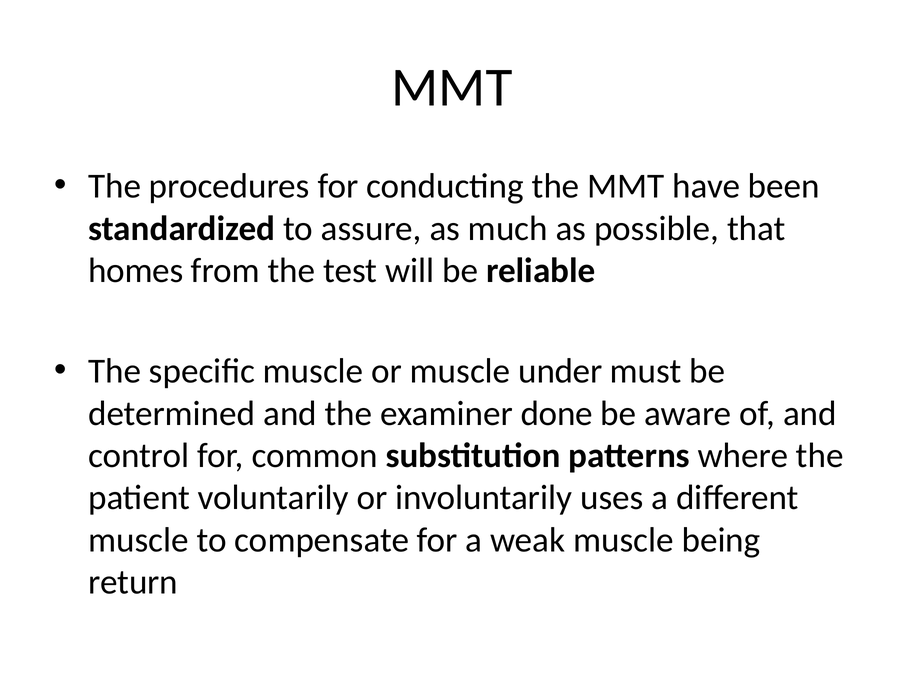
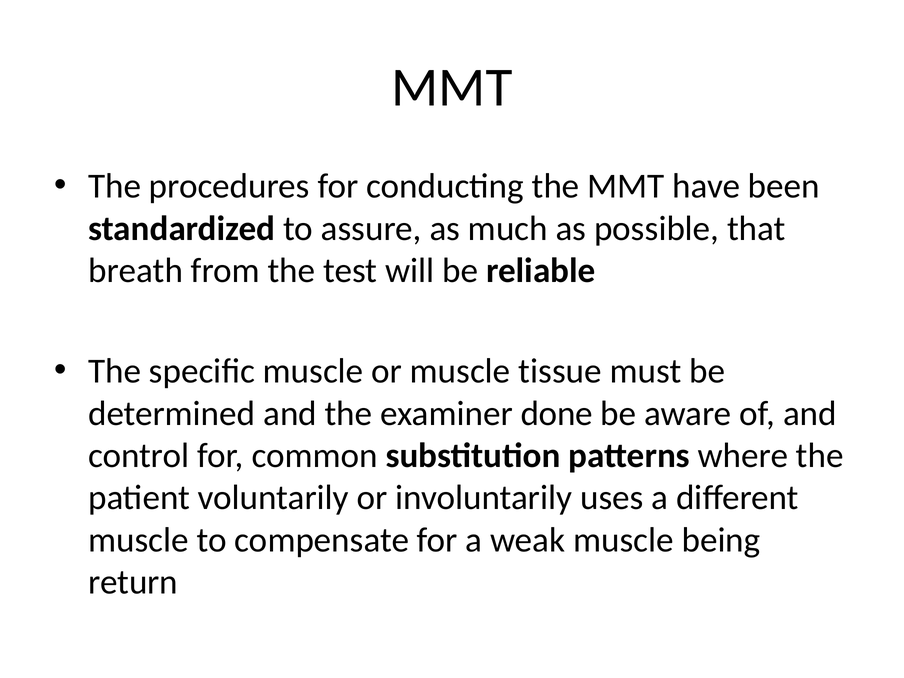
homes: homes -> breath
under: under -> tissue
